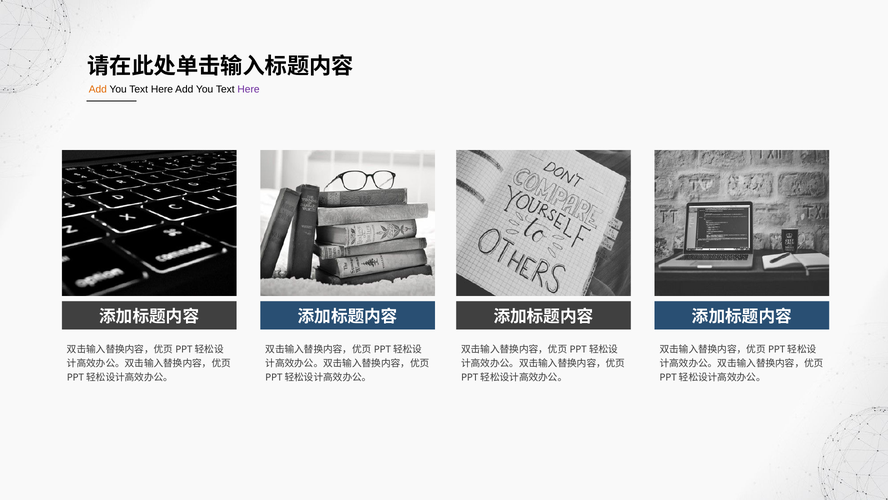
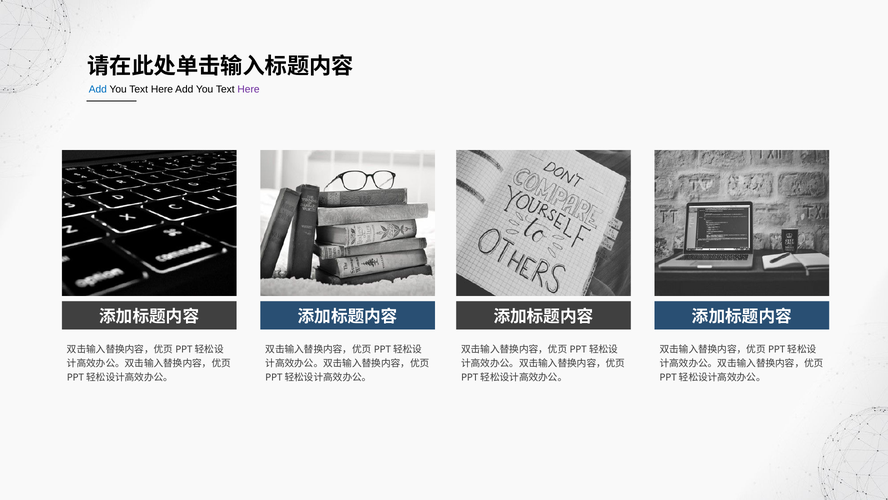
Add at (98, 89) colour: orange -> blue
